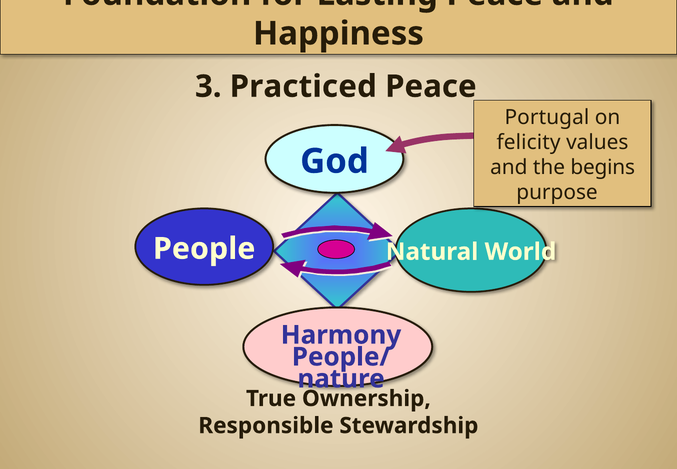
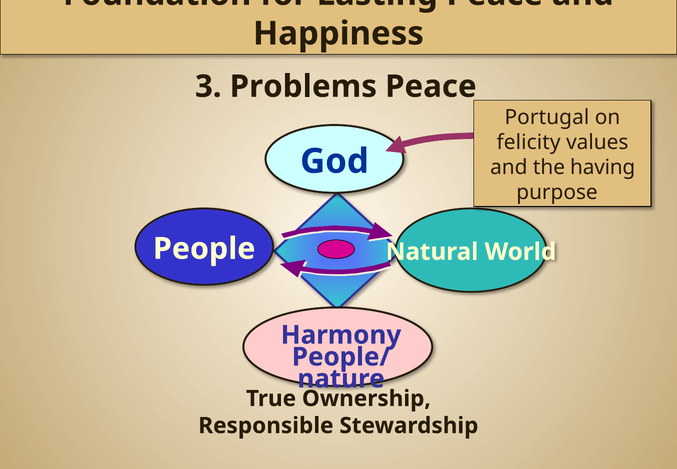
Practiced: Practiced -> Problems
begins: begins -> having
